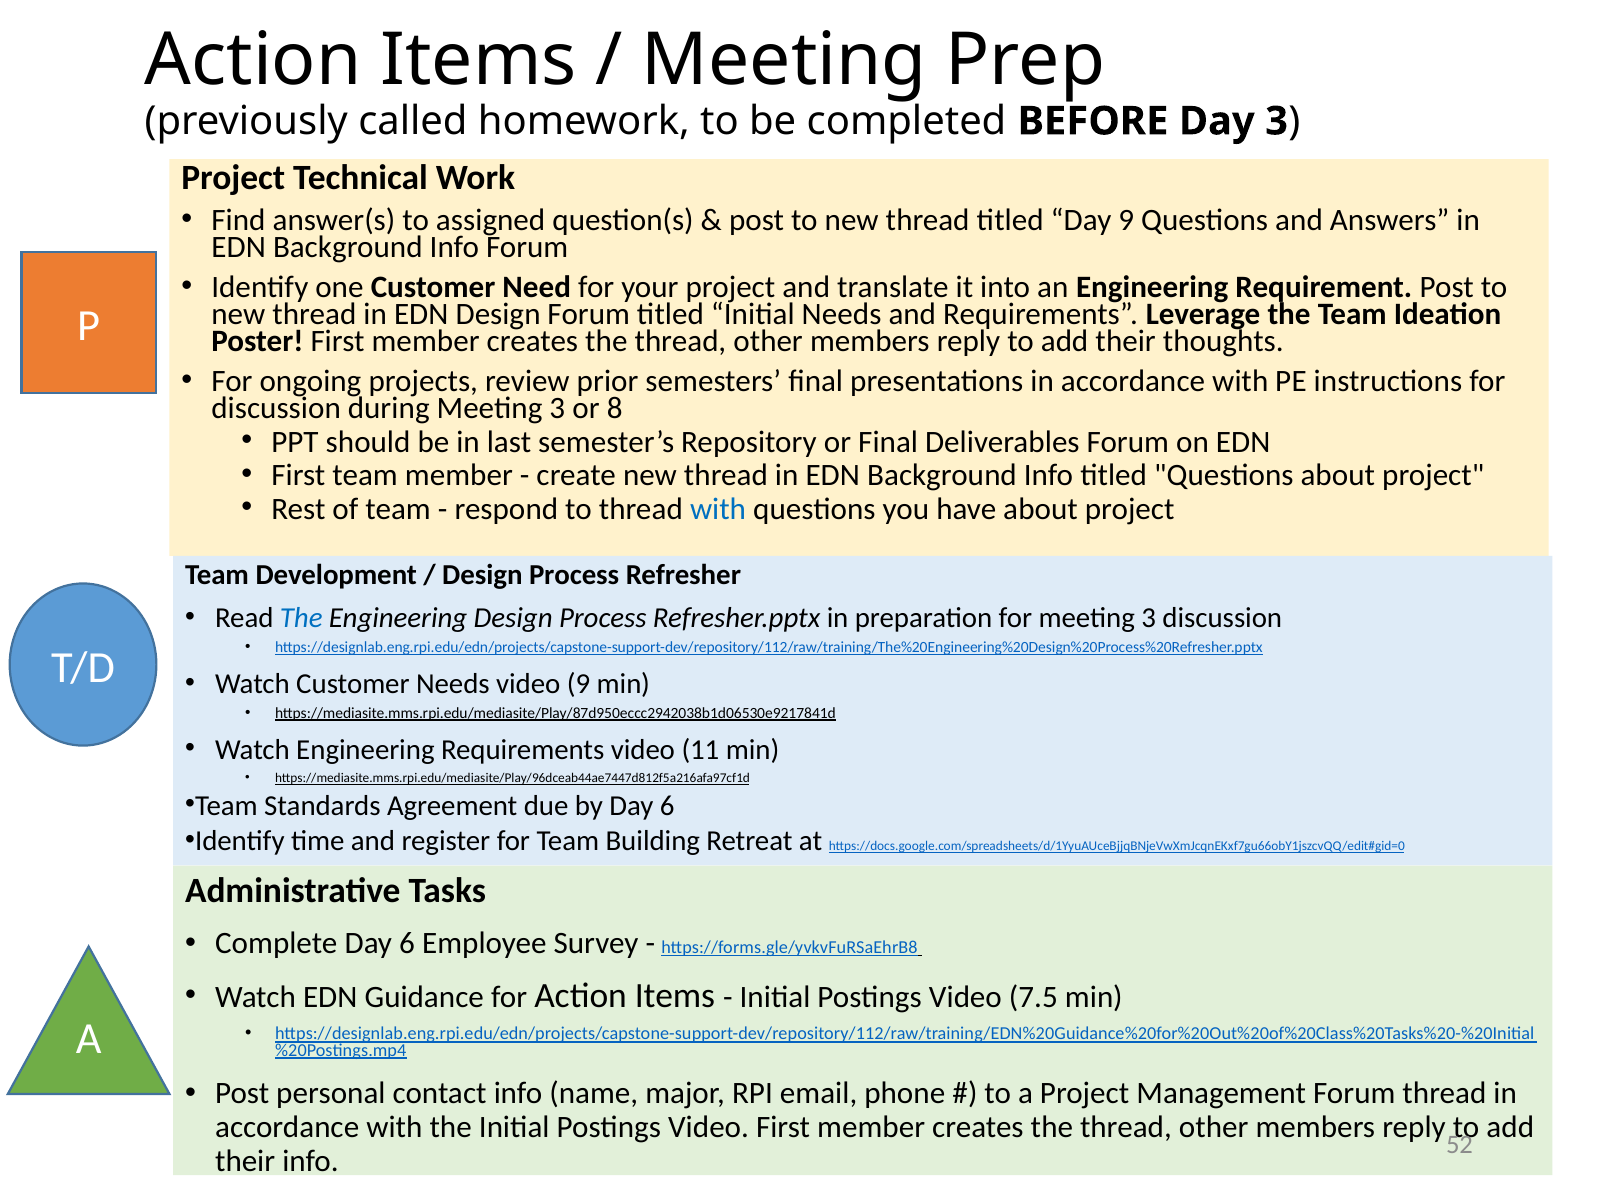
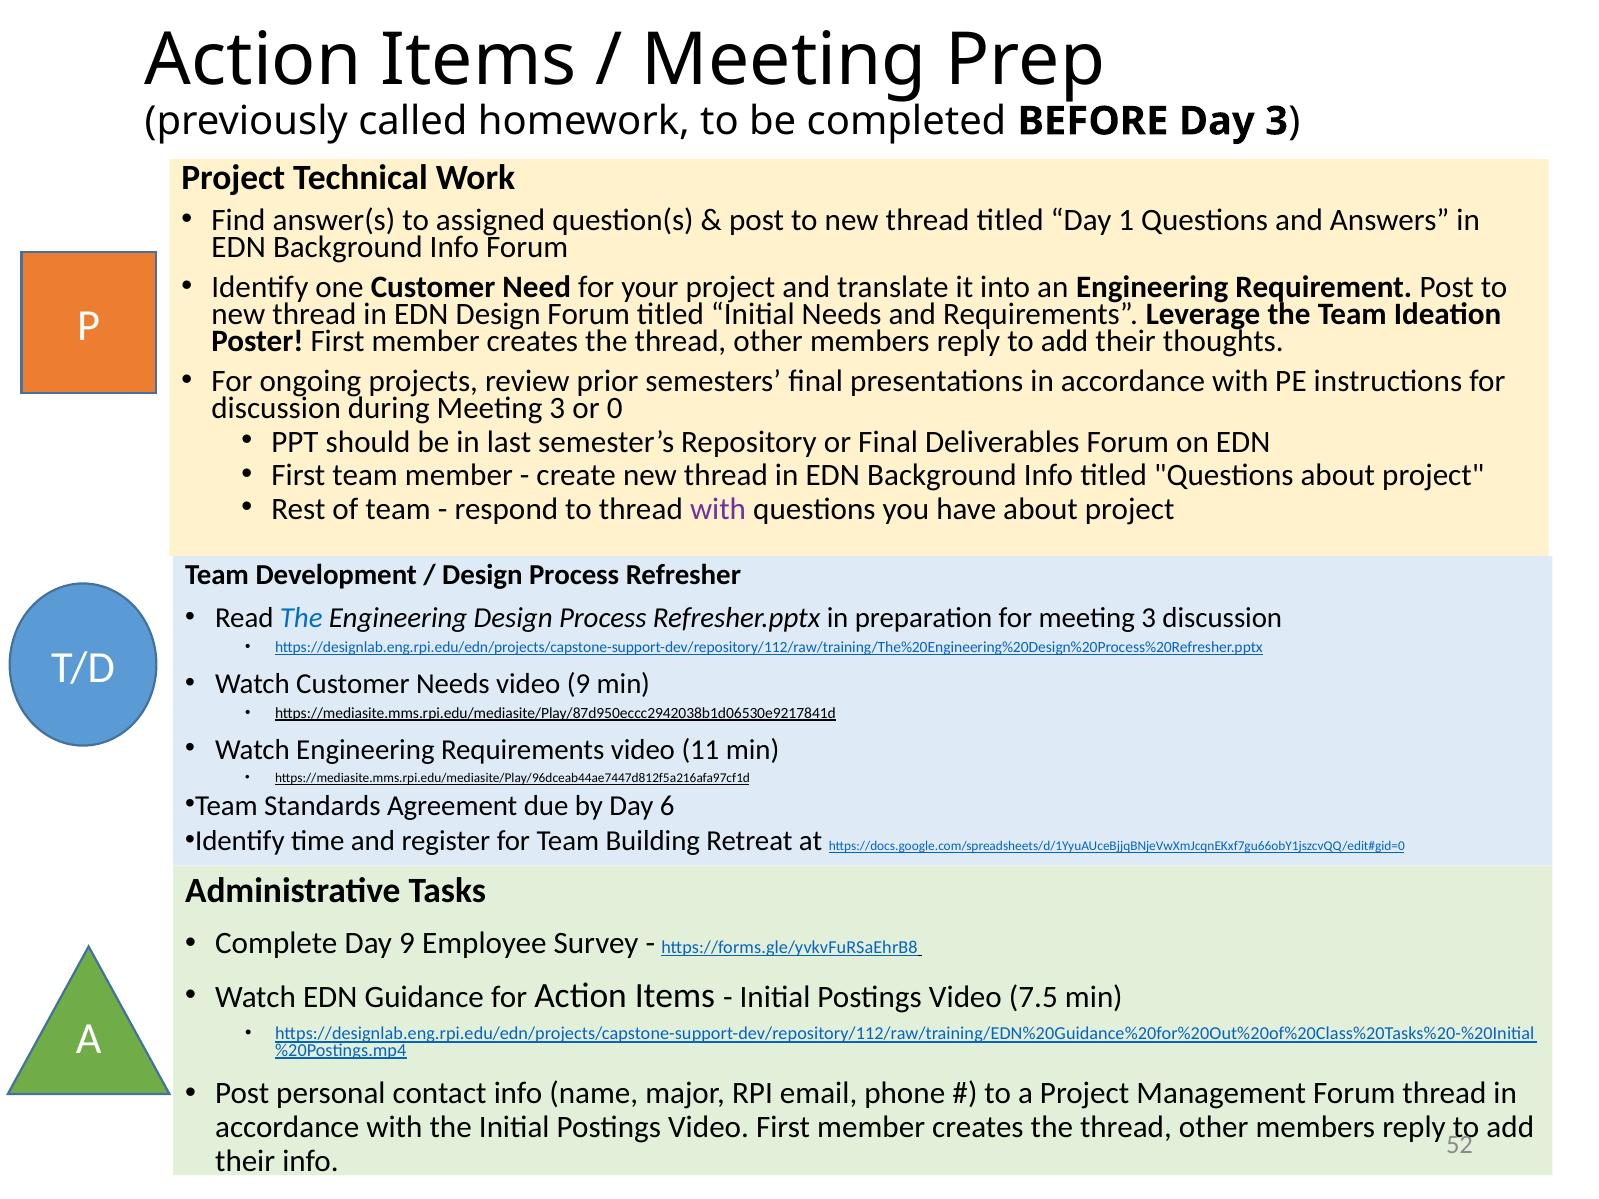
Day 9: 9 -> 1
8: 8 -> 0
with at (718, 509) colour: blue -> purple
Complete Day 6: 6 -> 9
